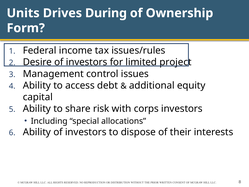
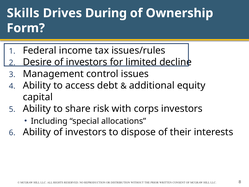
Units: Units -> Skills
project: project -> decline
